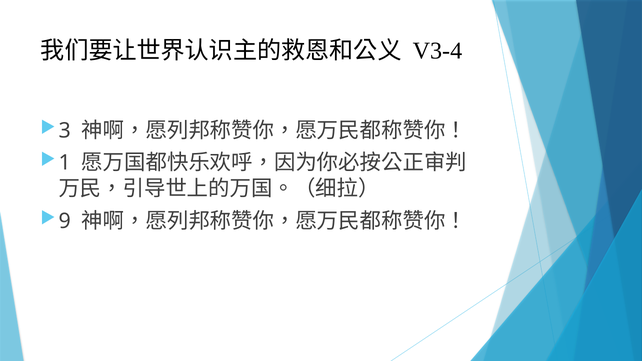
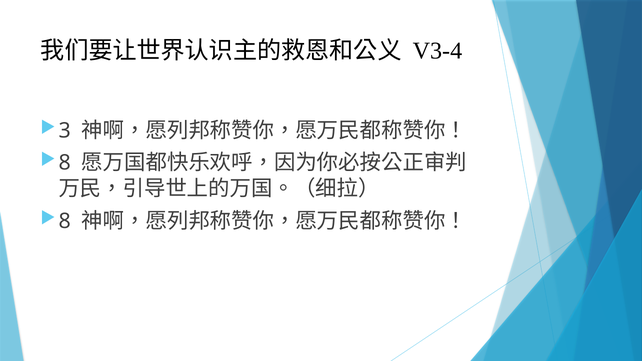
1 at (65, 163): 1 -> 8
9 at (65, 221): 9 -> 8
